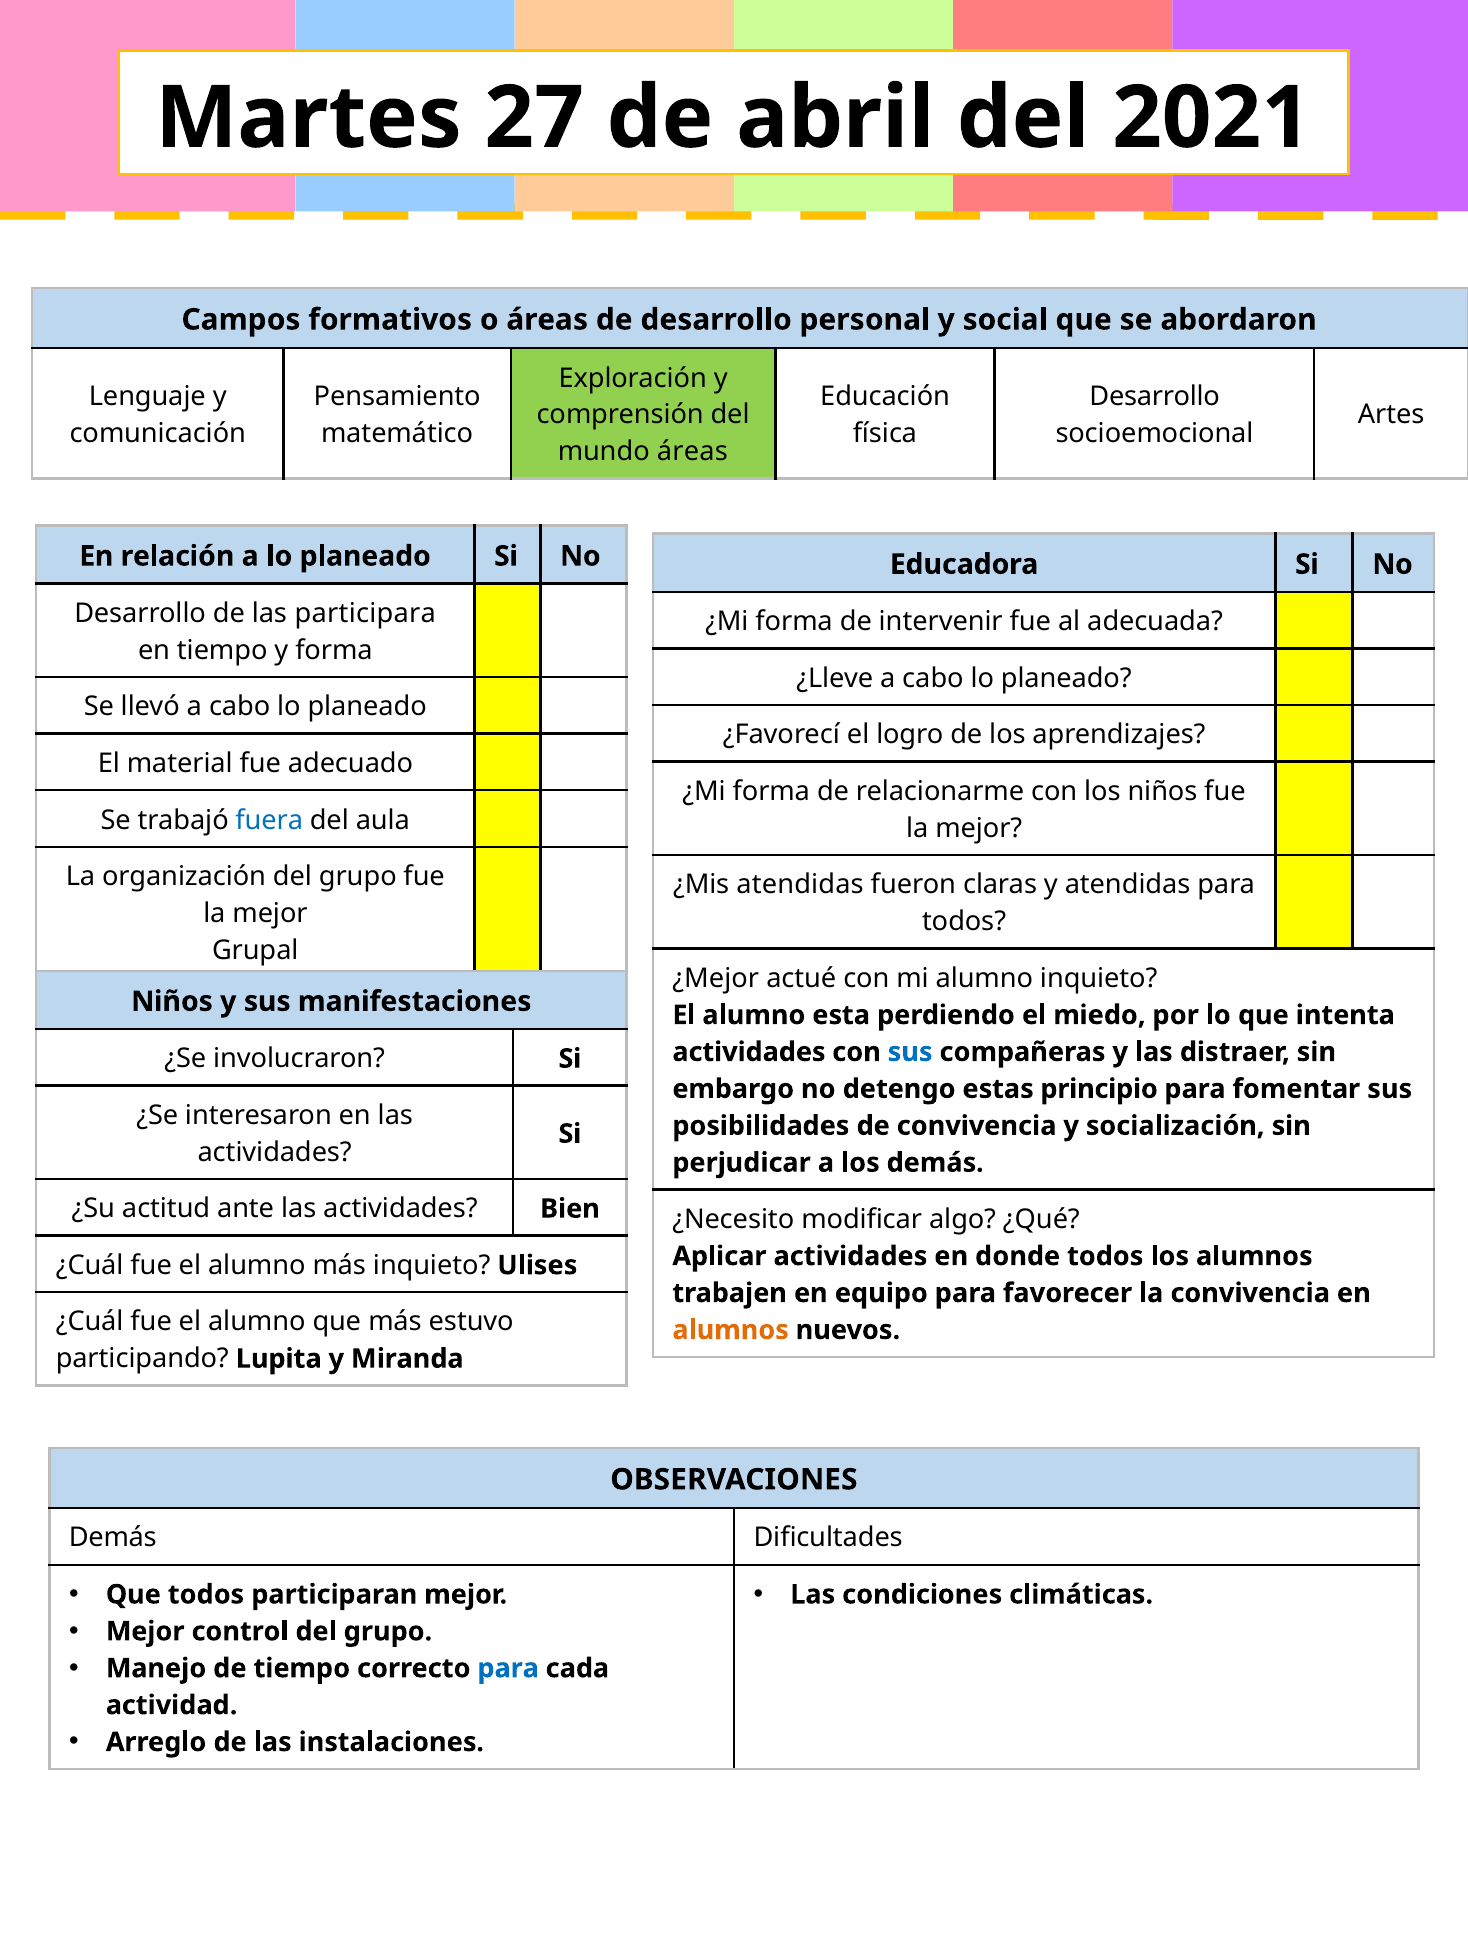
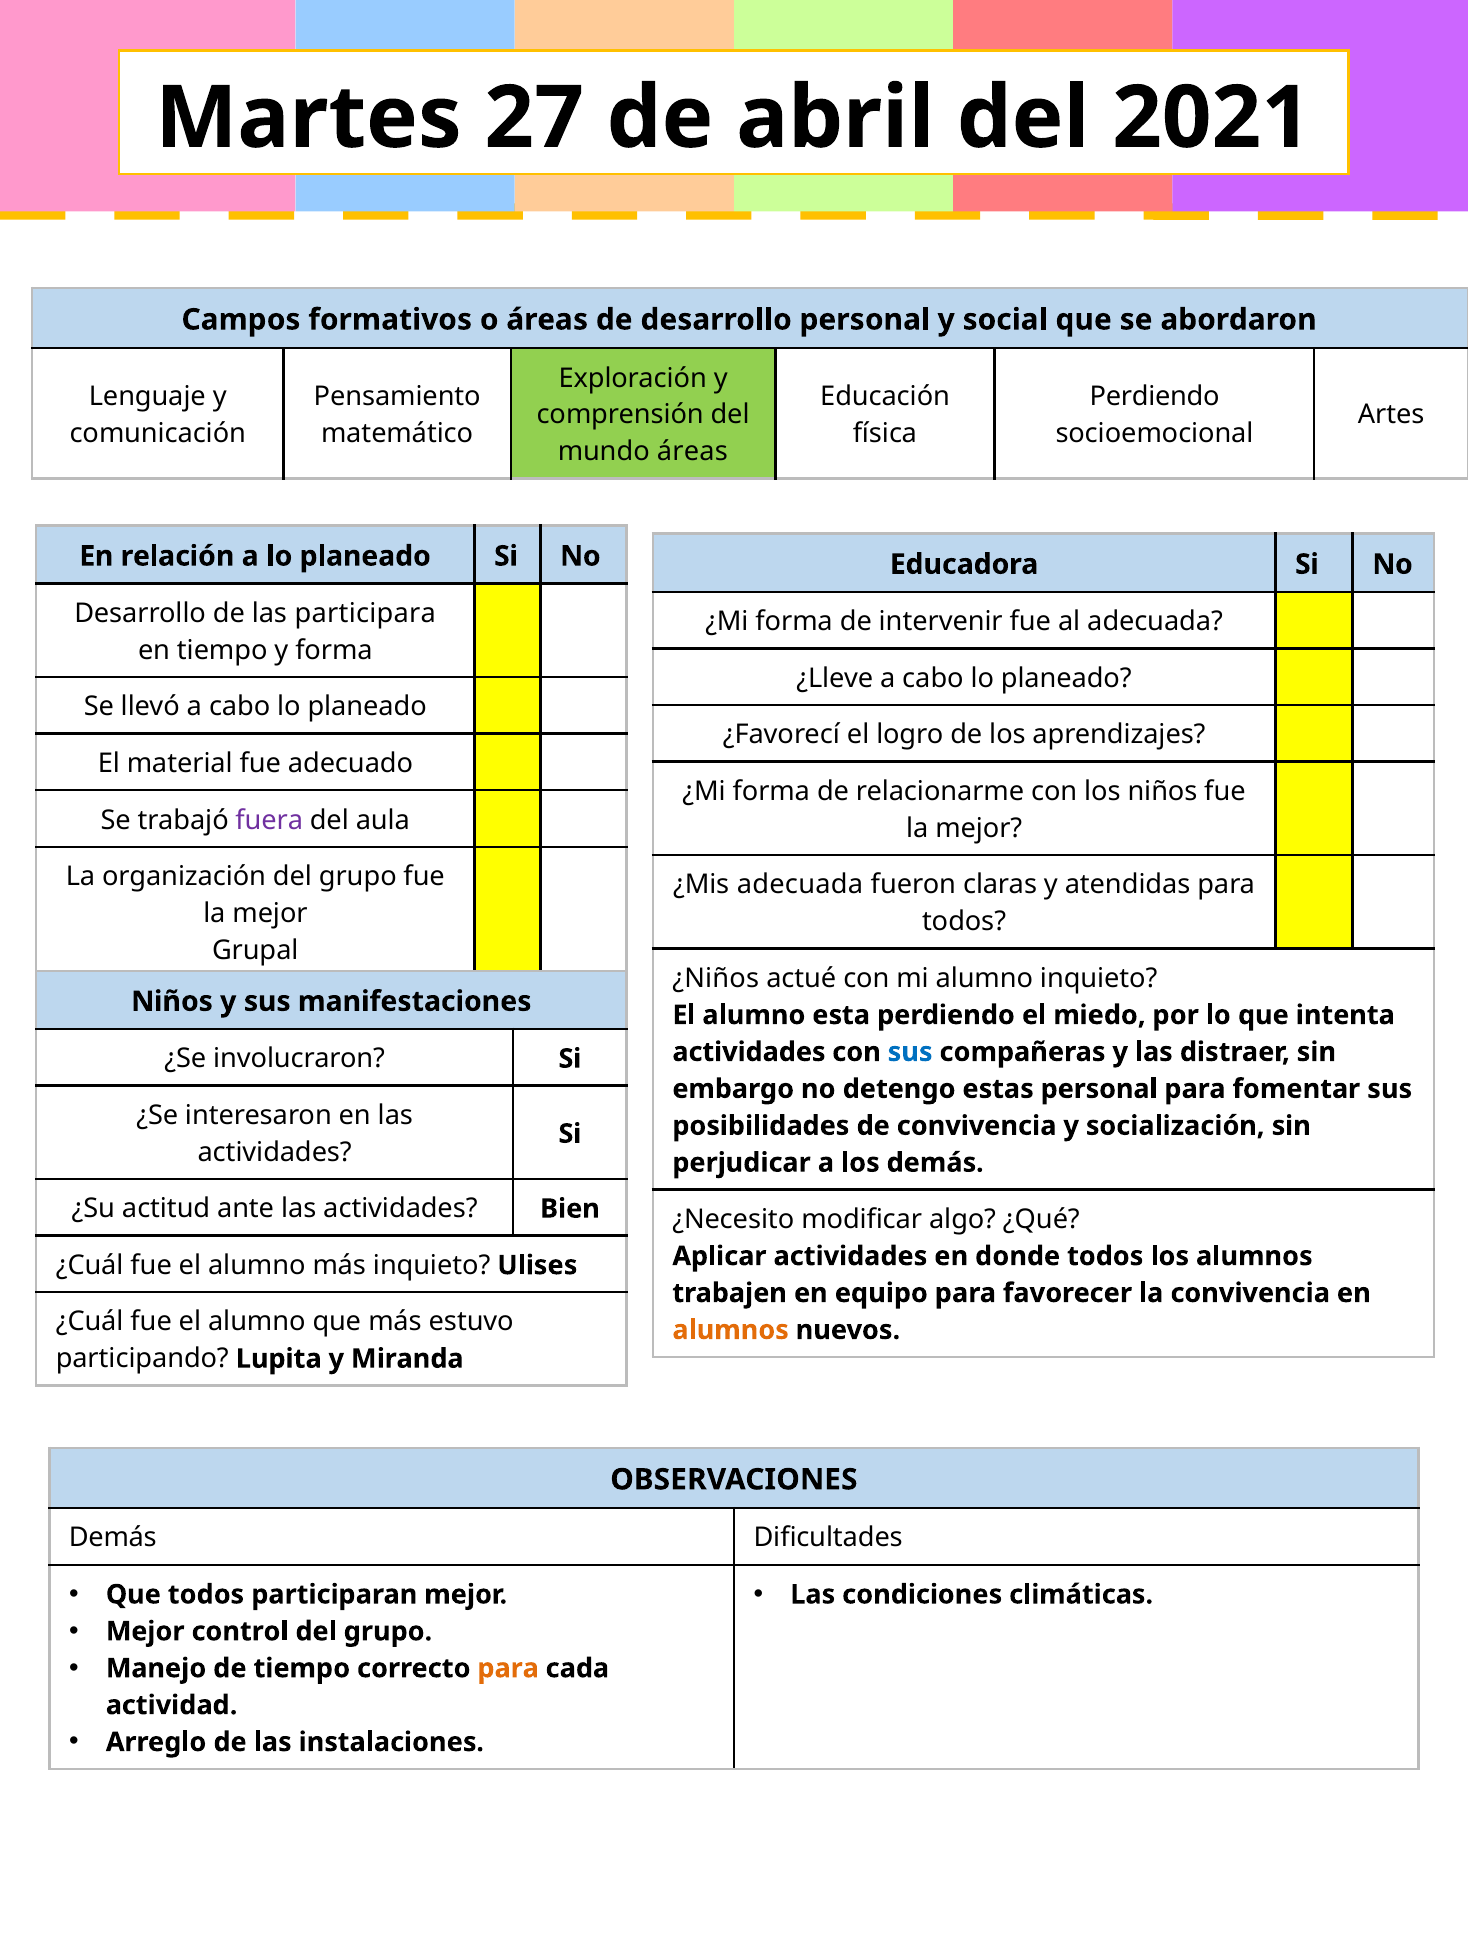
Desarrollo at (1155, 397): Desarrollo -> Perdiendo
fuera colour: blue -> purple
¿Mis atendidas: atendidas -> adecuada
¿Mejor: ¿Mejor -> ¿Niños
estas principio: principio -> personal
para at (508, 1669) colour: blue -> orange
